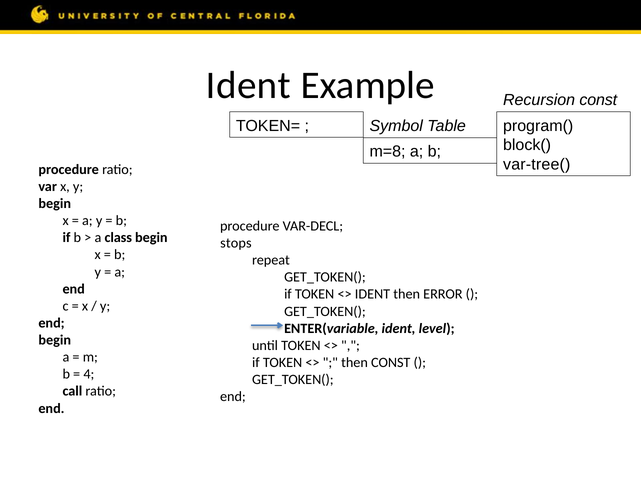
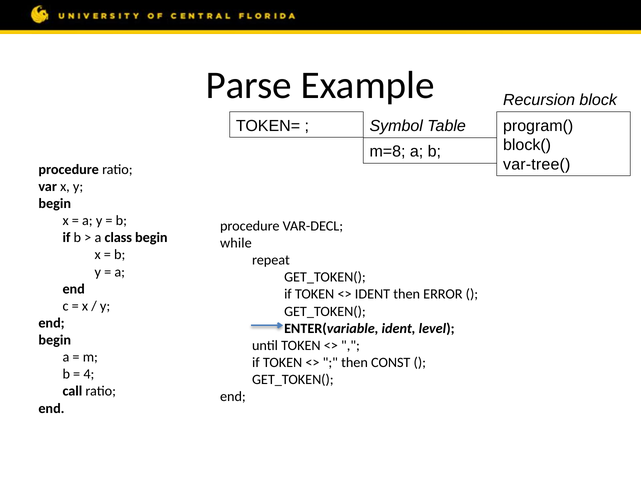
Ident at (248, 86): Ident -> Parse
Recursion const: const -> block
stops: stops -> while
